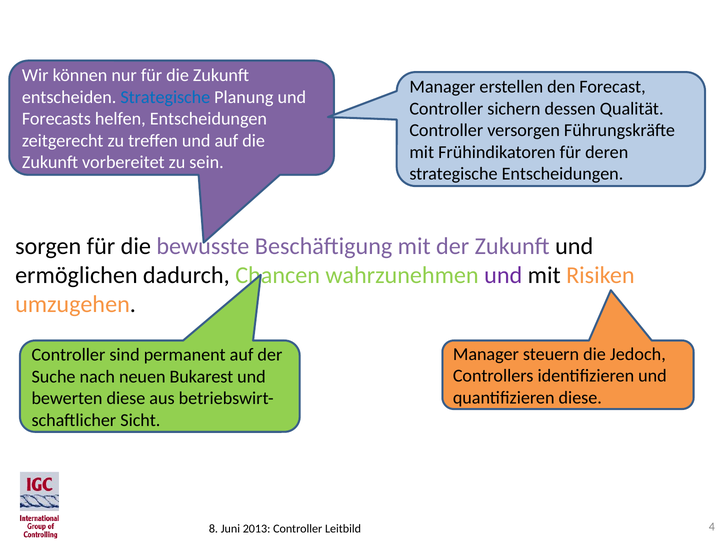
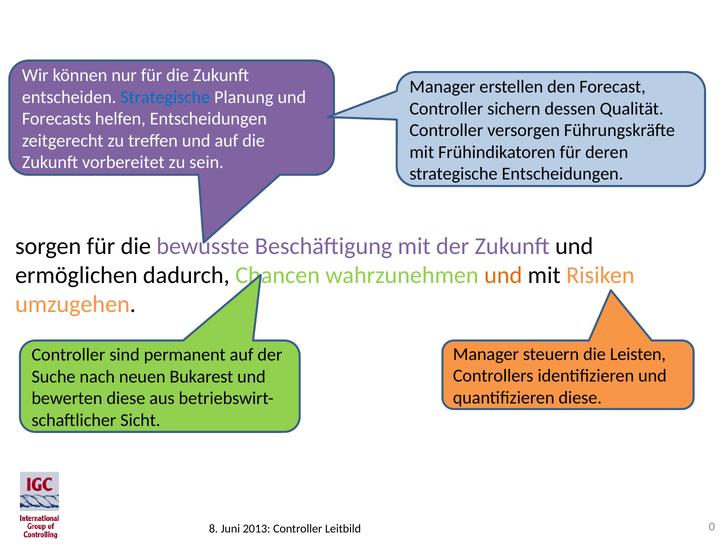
und at (503, 275) colour: purple -> orange
Jedoch: Jedoch -> Leisten
4: 4 -> 0
